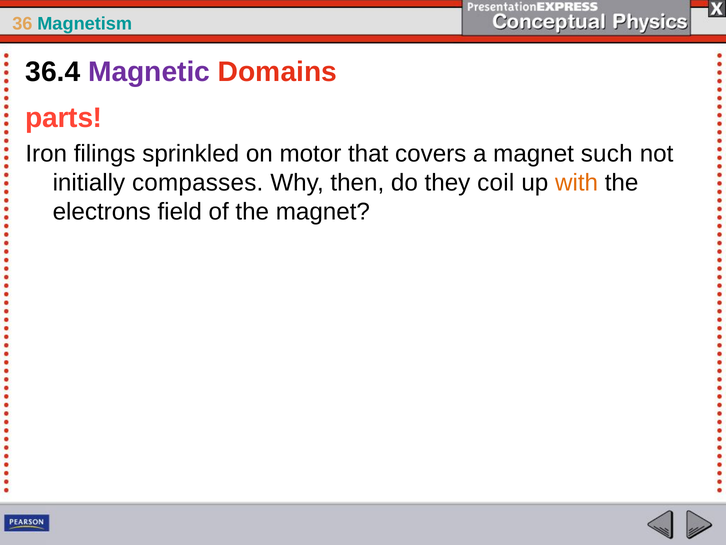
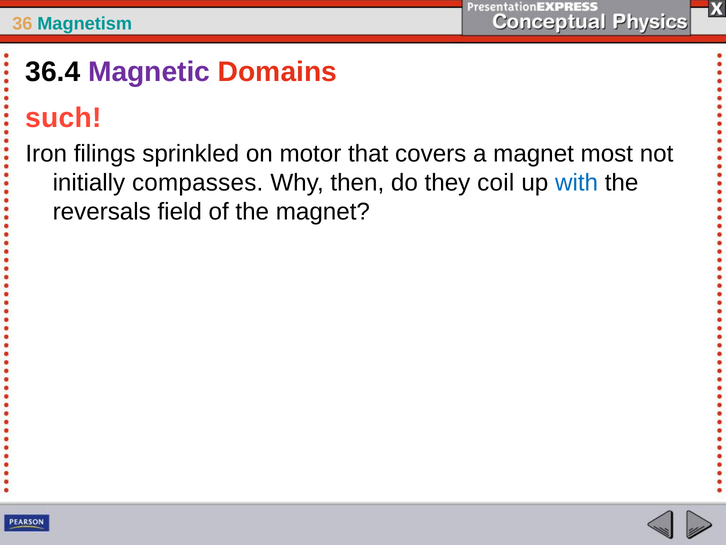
parts: parts -> such
such: such -> most
with colour: orange -> blue
electrons: electrons -> reversals
